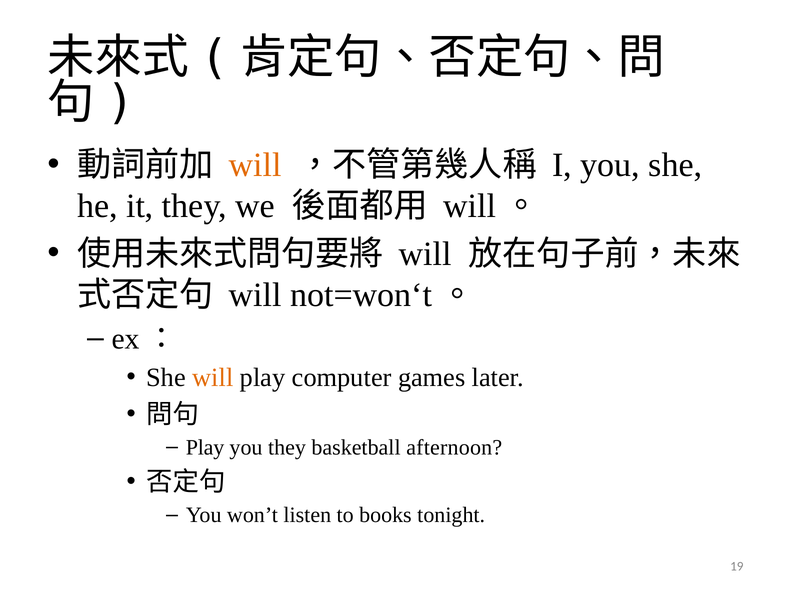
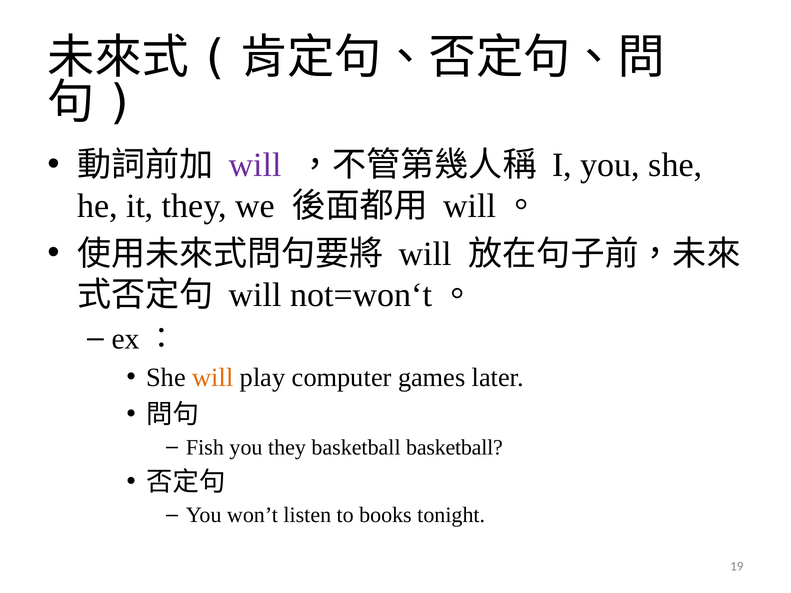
will at (255, 165) colour: orange -> purple
Play at (205, 448): Play -> Fish
basketball afternoon: afternoon -> basketball
